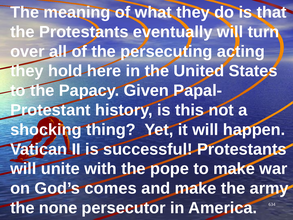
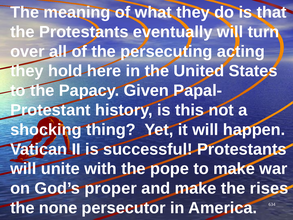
comes: comes -> proper
army: army -> rises
